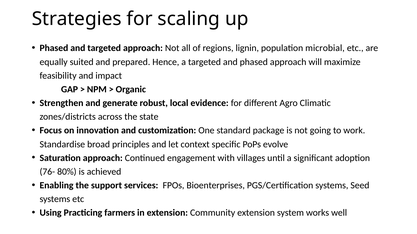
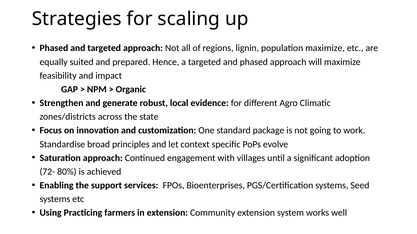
population microbial: microbial -> maximize
76-: 76- -> 72-
